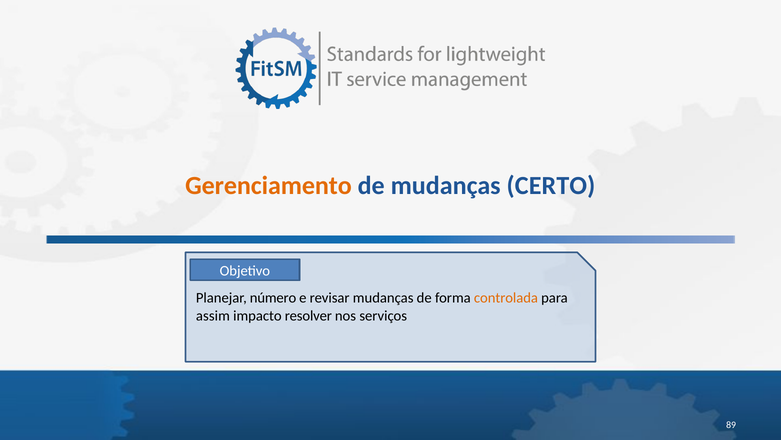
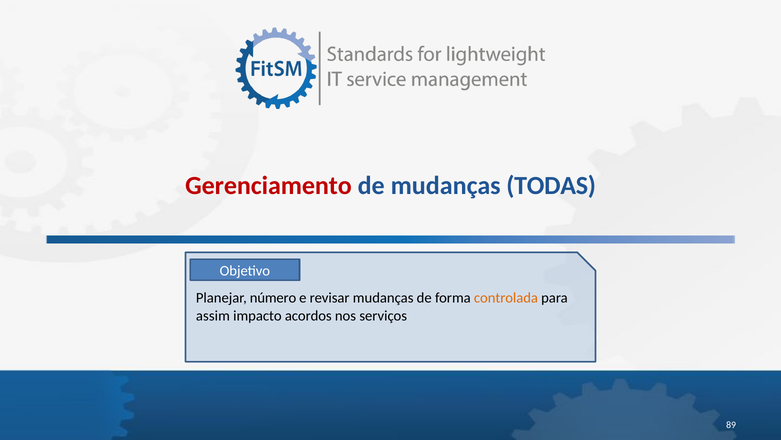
Gerenciamento colour: orange -> red
CERTO: CERTO -> TODAS
resolver: resolver -> acordos
